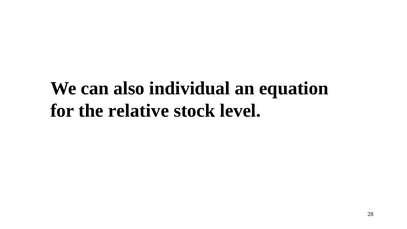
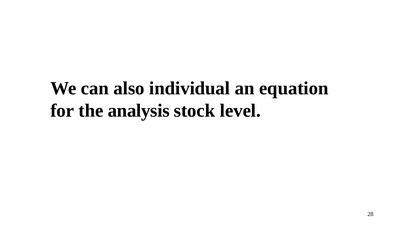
relative: relative -> analysis
